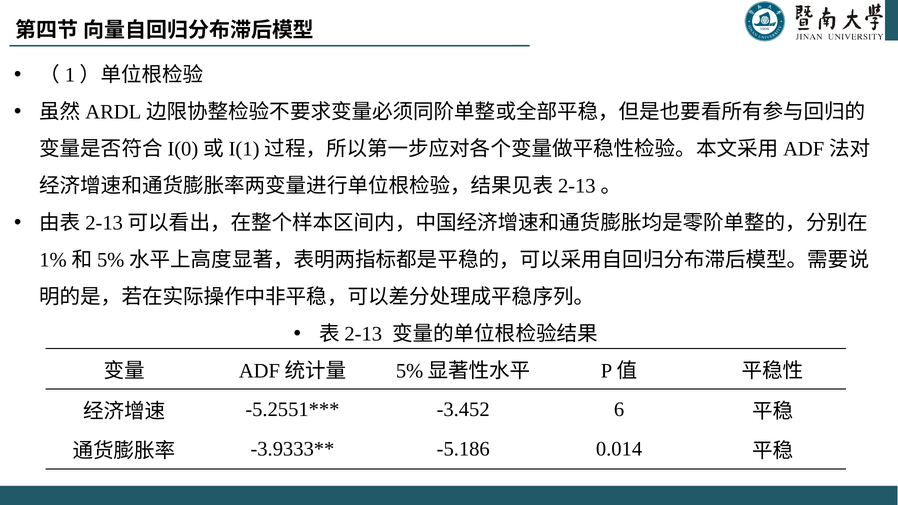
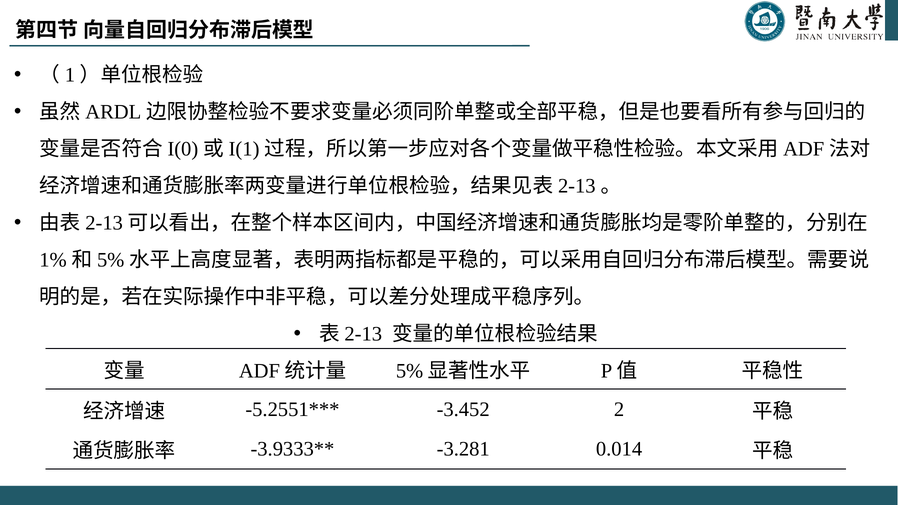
6: 6 -> 2
-5.186: -5.186 -> -3.281
